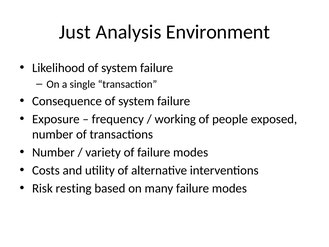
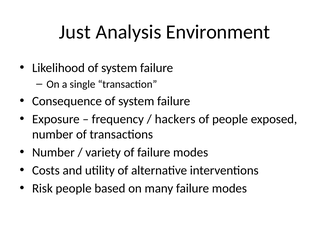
working: working -> hackers
Risk resting: resting -> people
